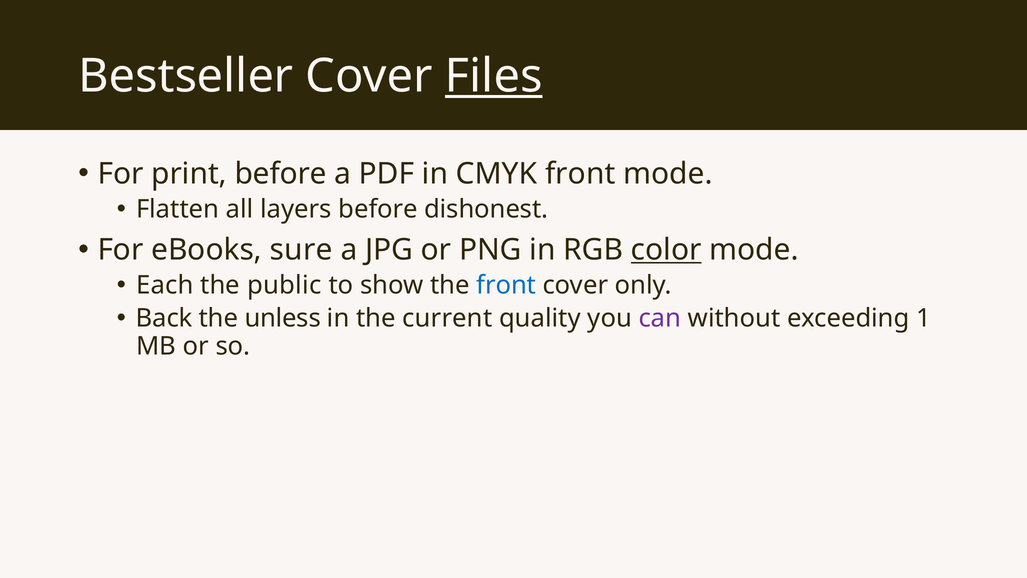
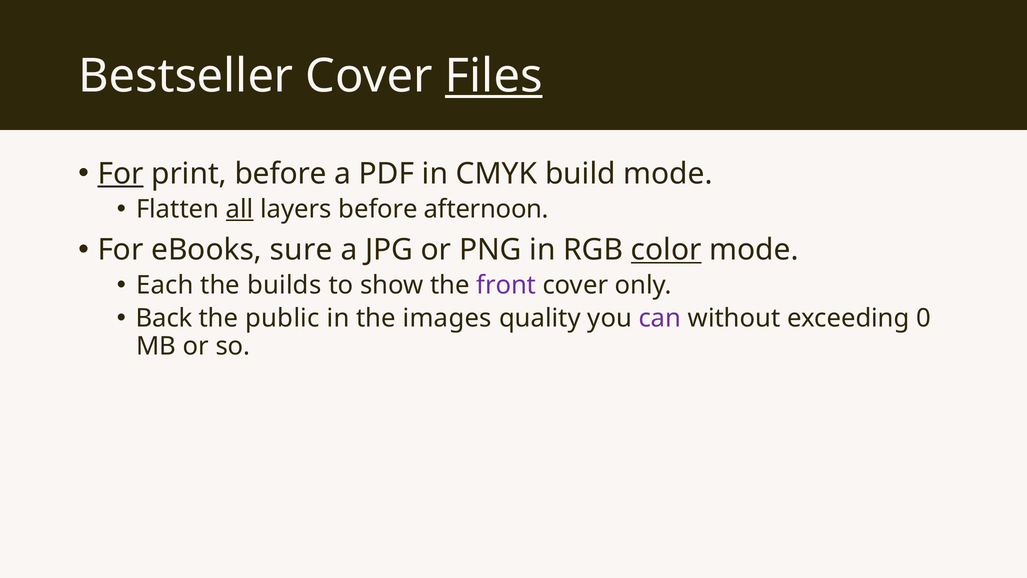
For at (121, 174) underline: none -> present
CMYK front: front -> build
all underline: none -> present
dishonest: dishonest -> afternoon
public: public -> builds
front at (506, 285) colour: blue -> purple
unless: unless -> public
current: current -> images
1: 1 -> 0
